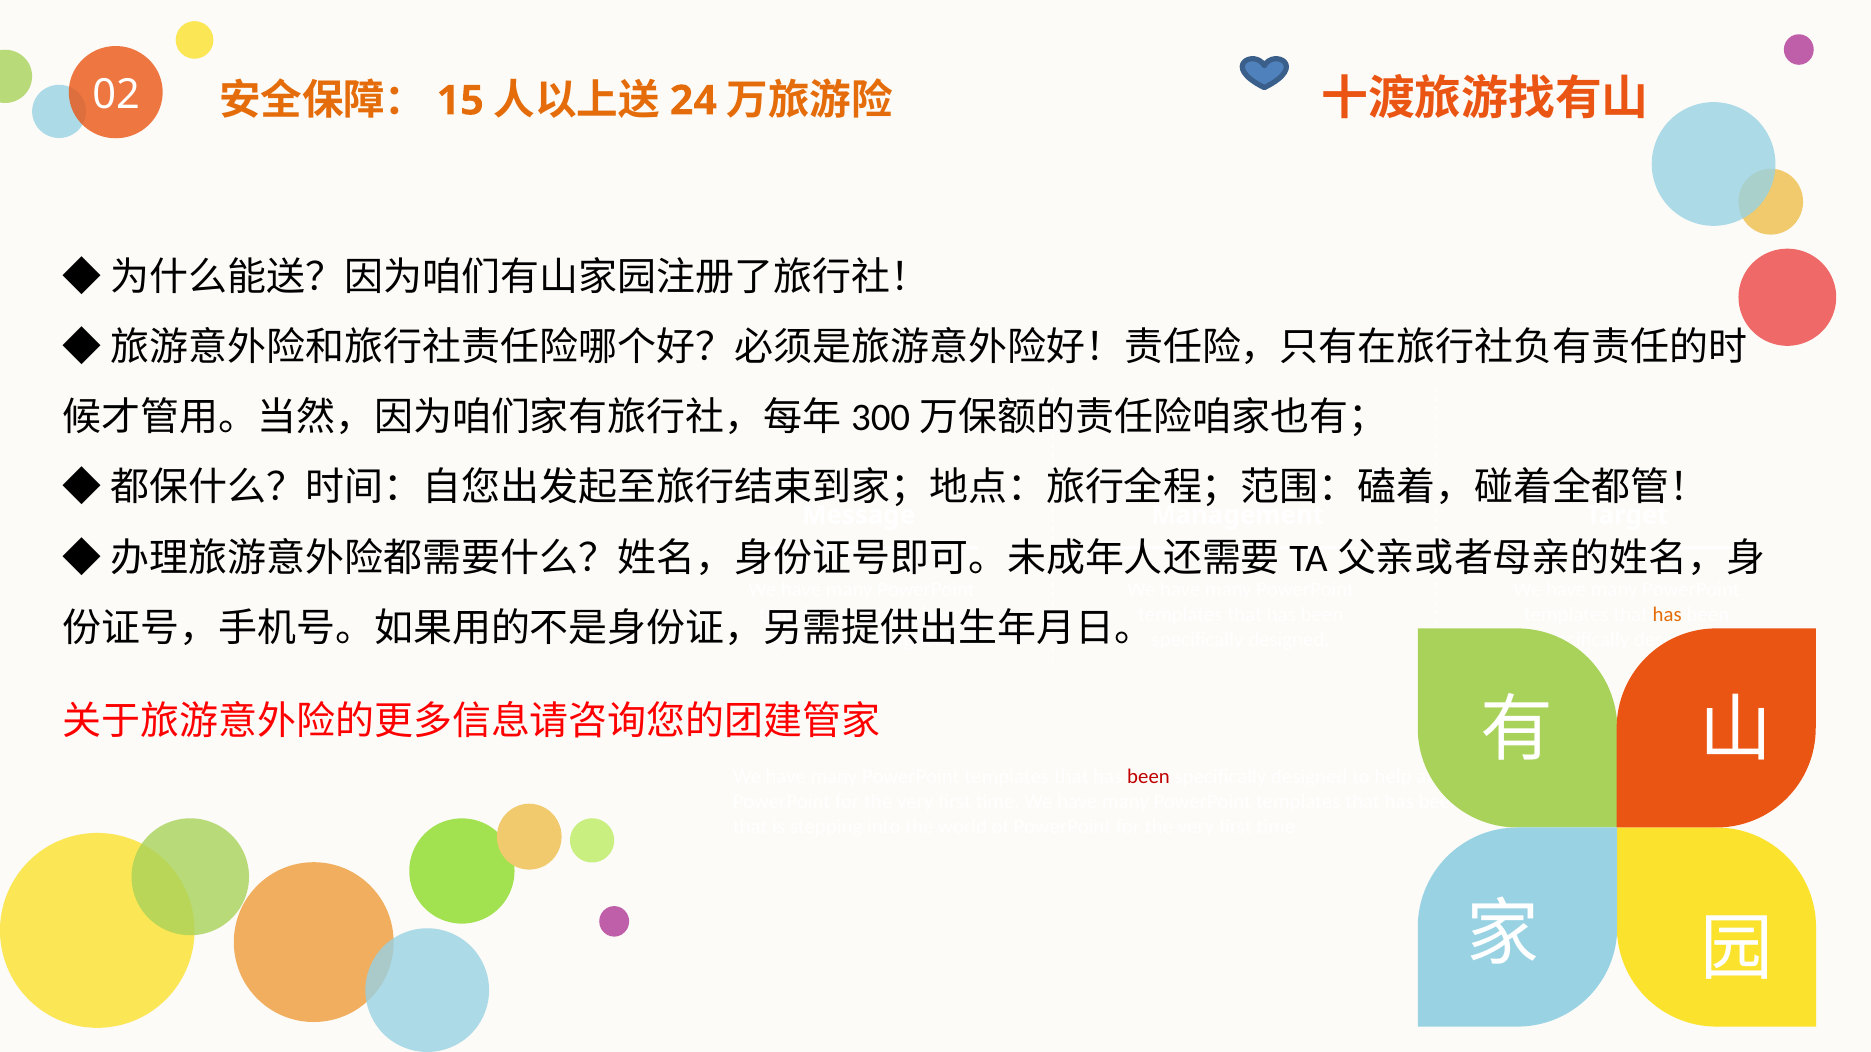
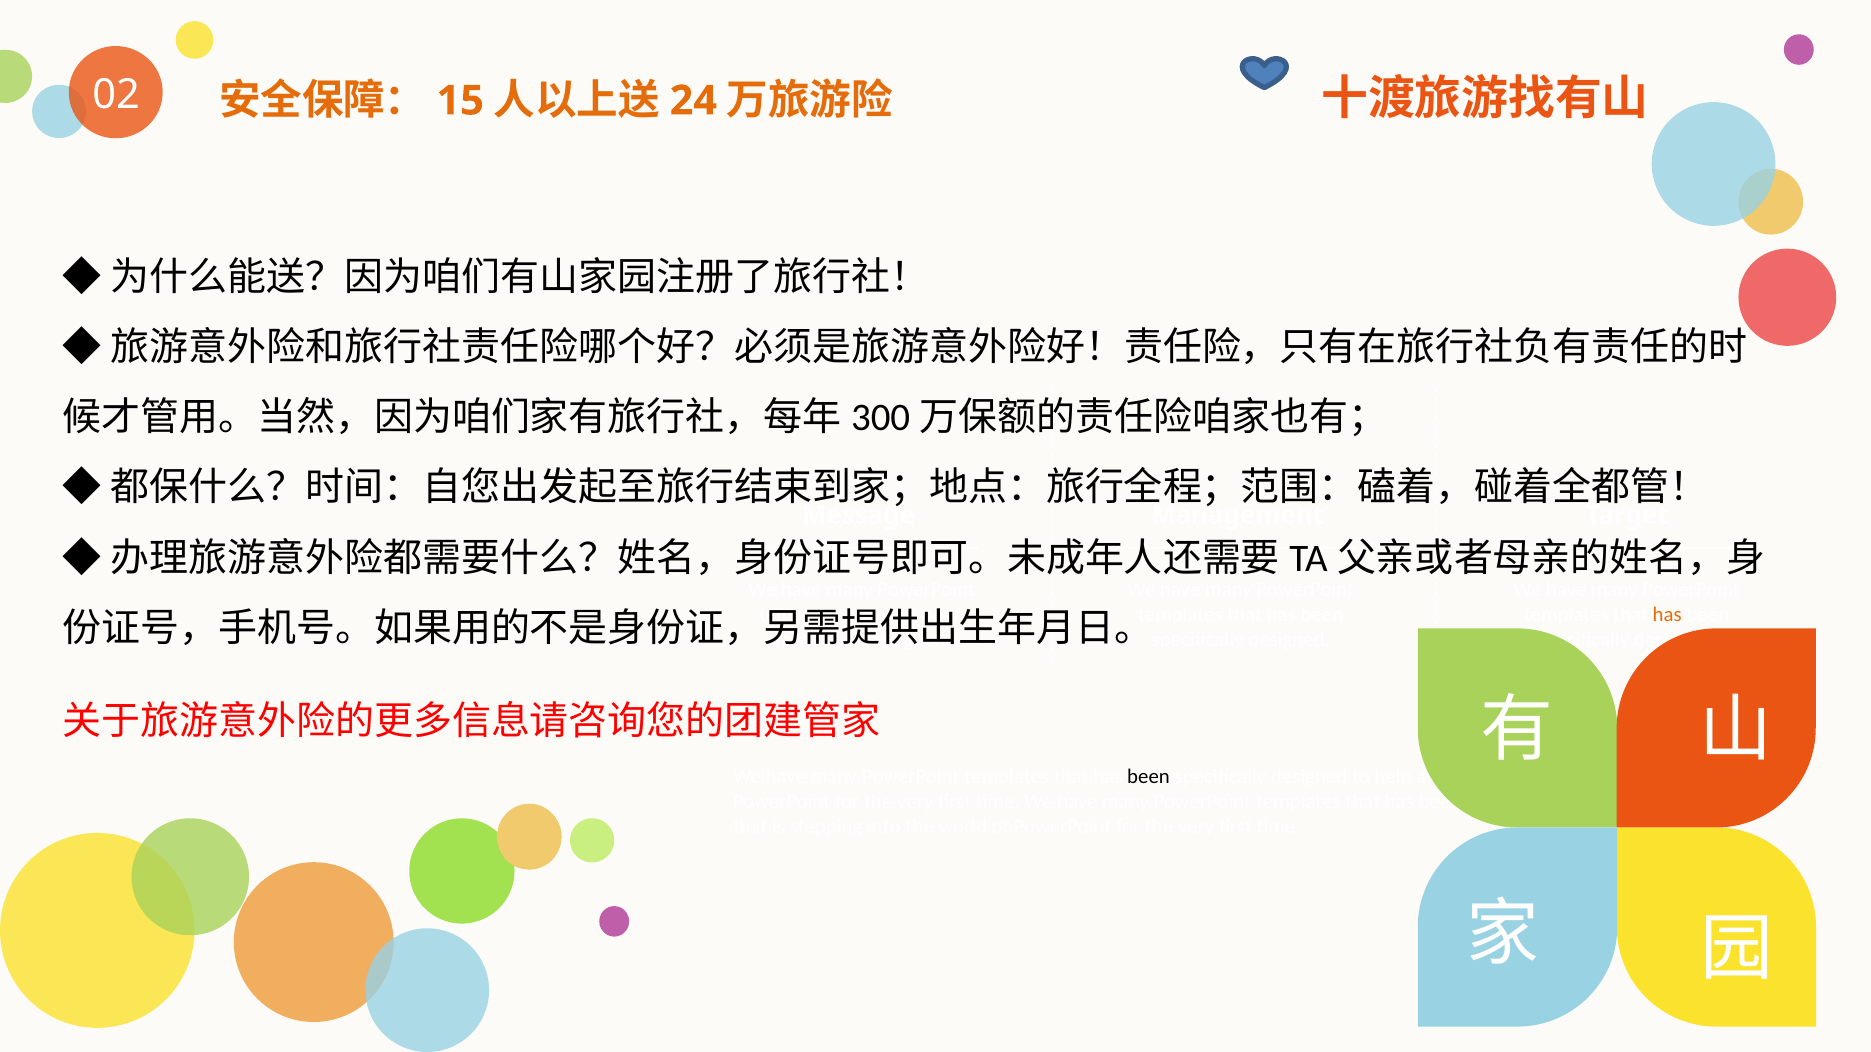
been at (1149, 777) colour: red -> black
